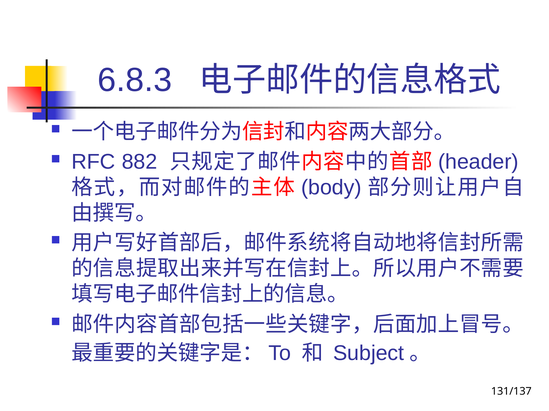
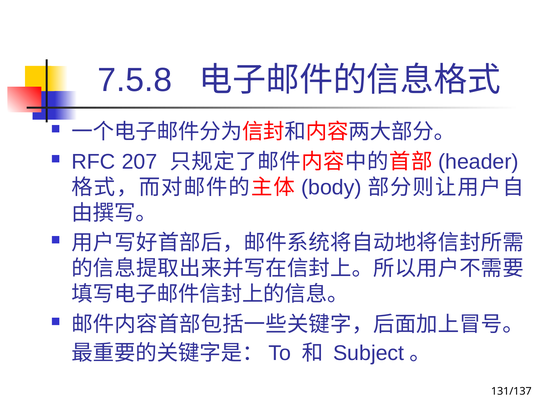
6.8.3: 6.8.3 -> 7.5.8
882: 882 -> 207
